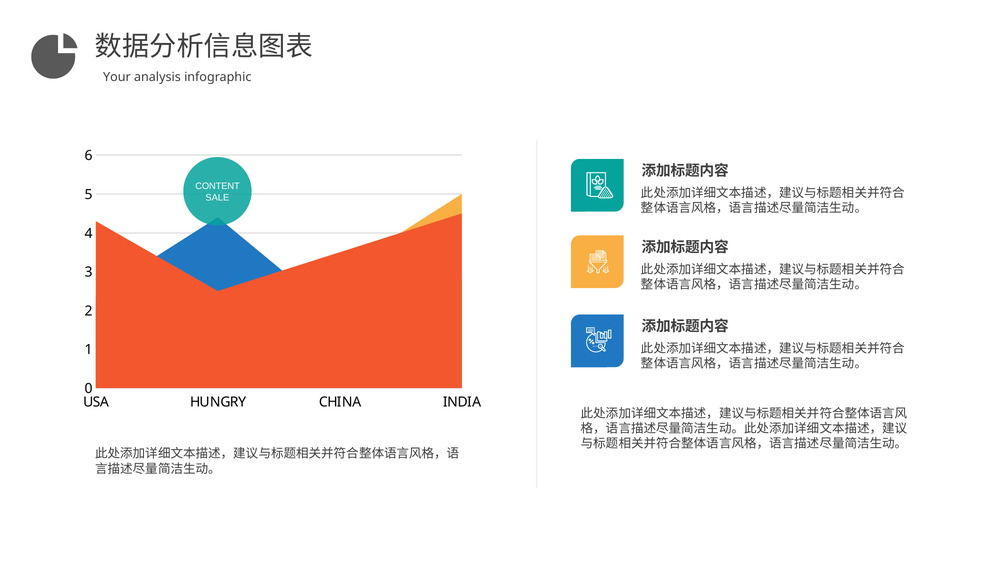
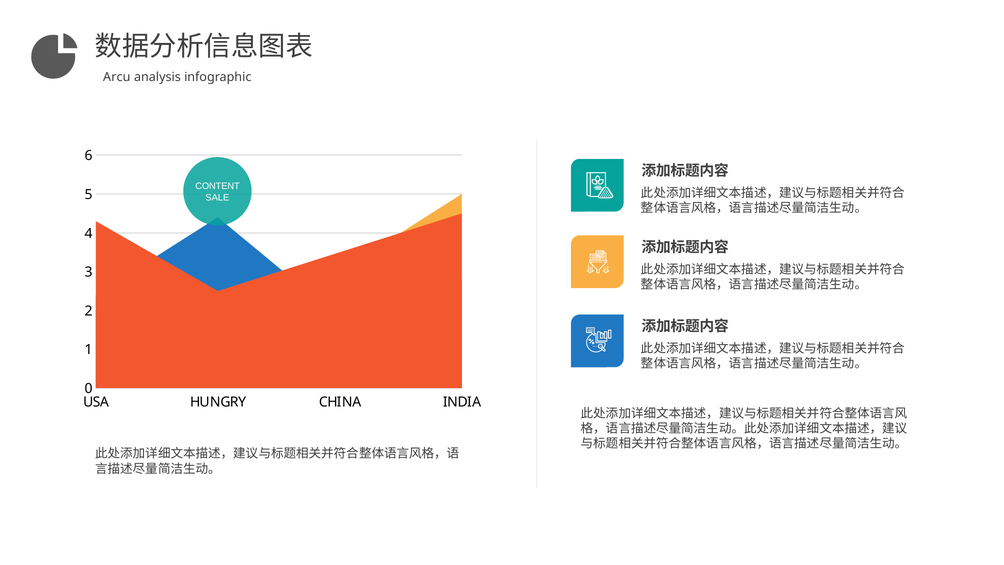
Your: Your -> Arcu
